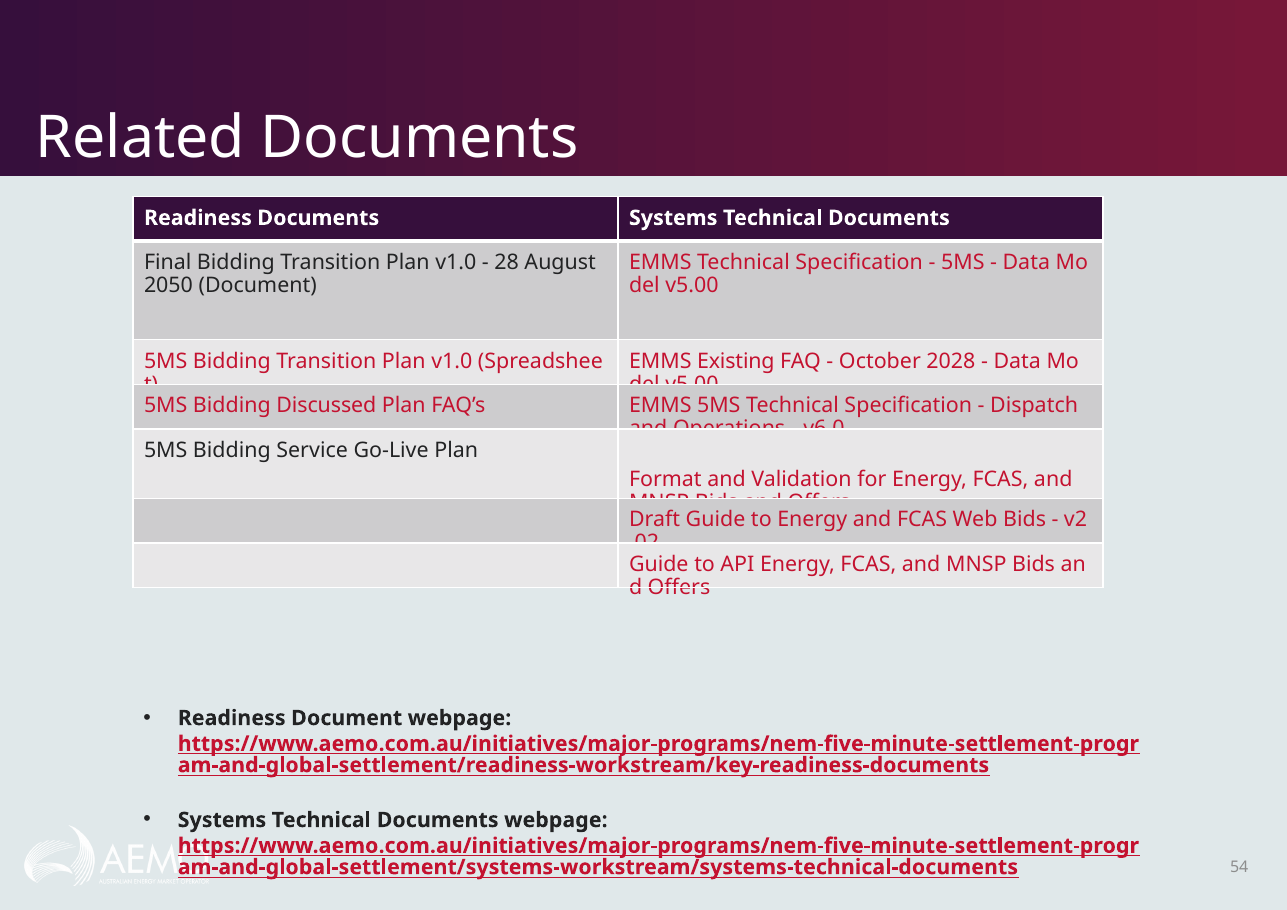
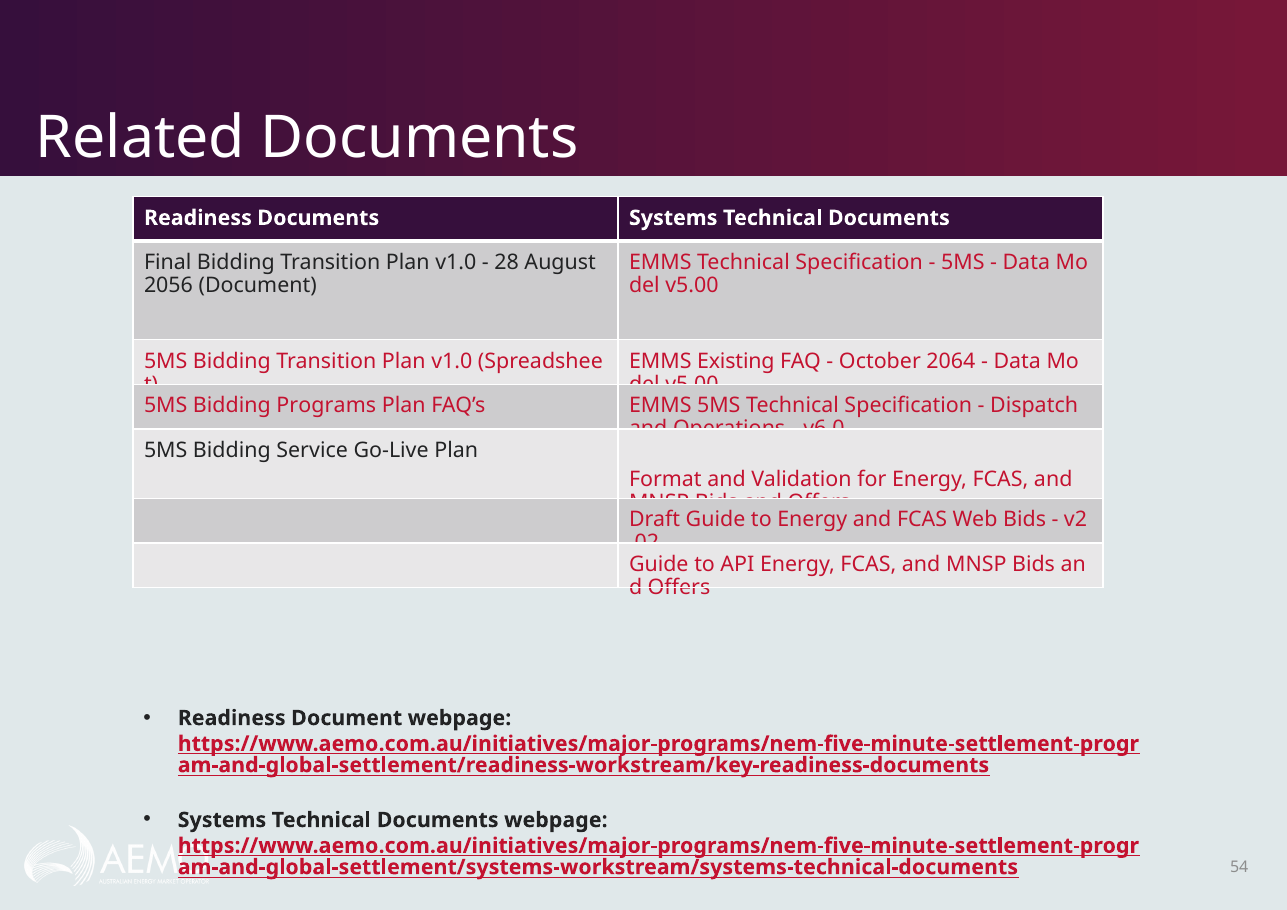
2050: 2050 -> 2056
2028: 2028 -> 2064
Discussed: Discussed -> Programs
